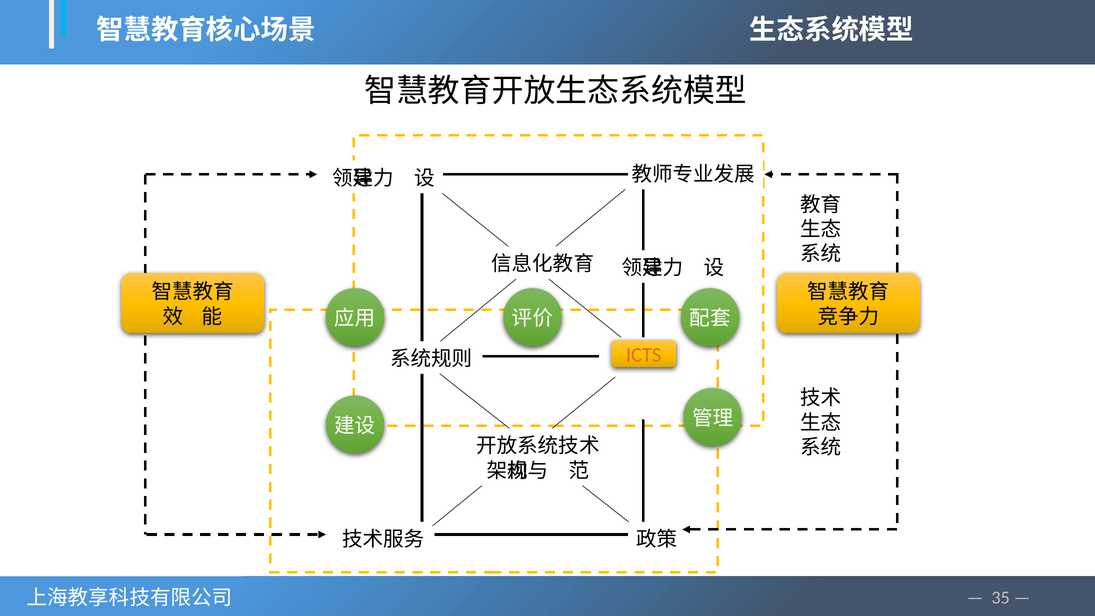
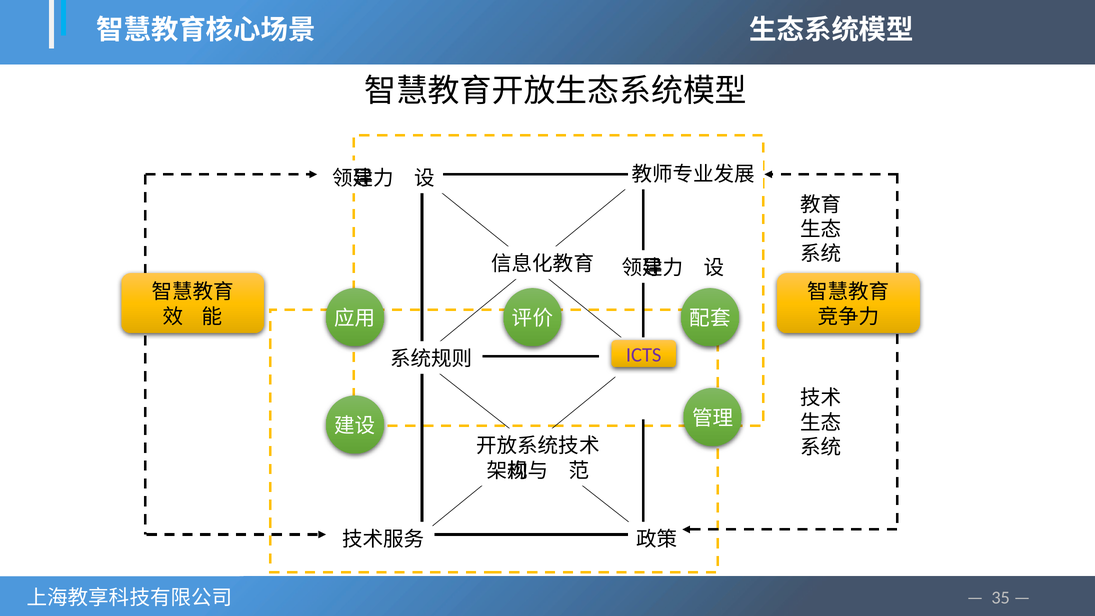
ICTS colour: orange -> purple
